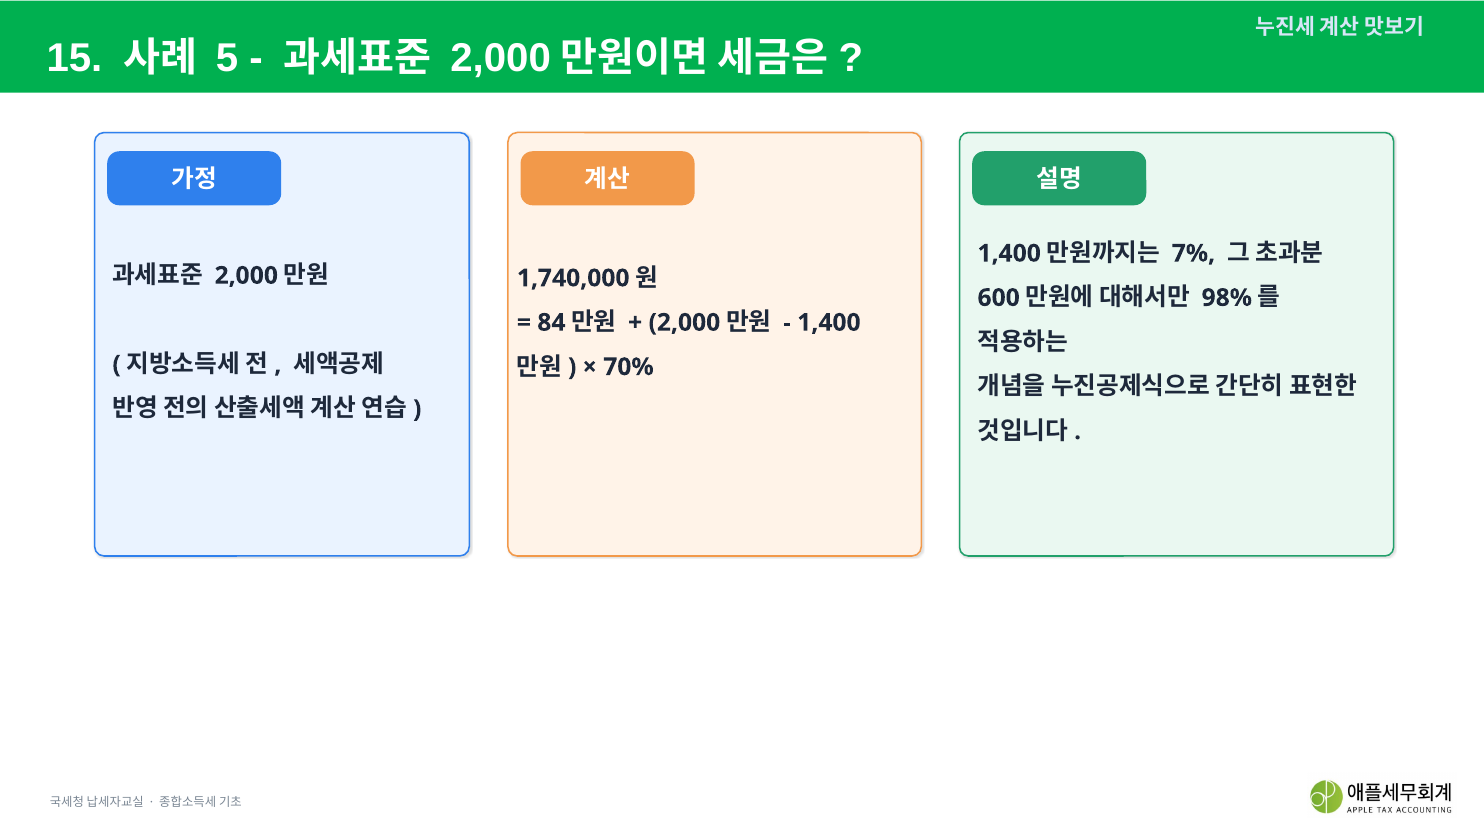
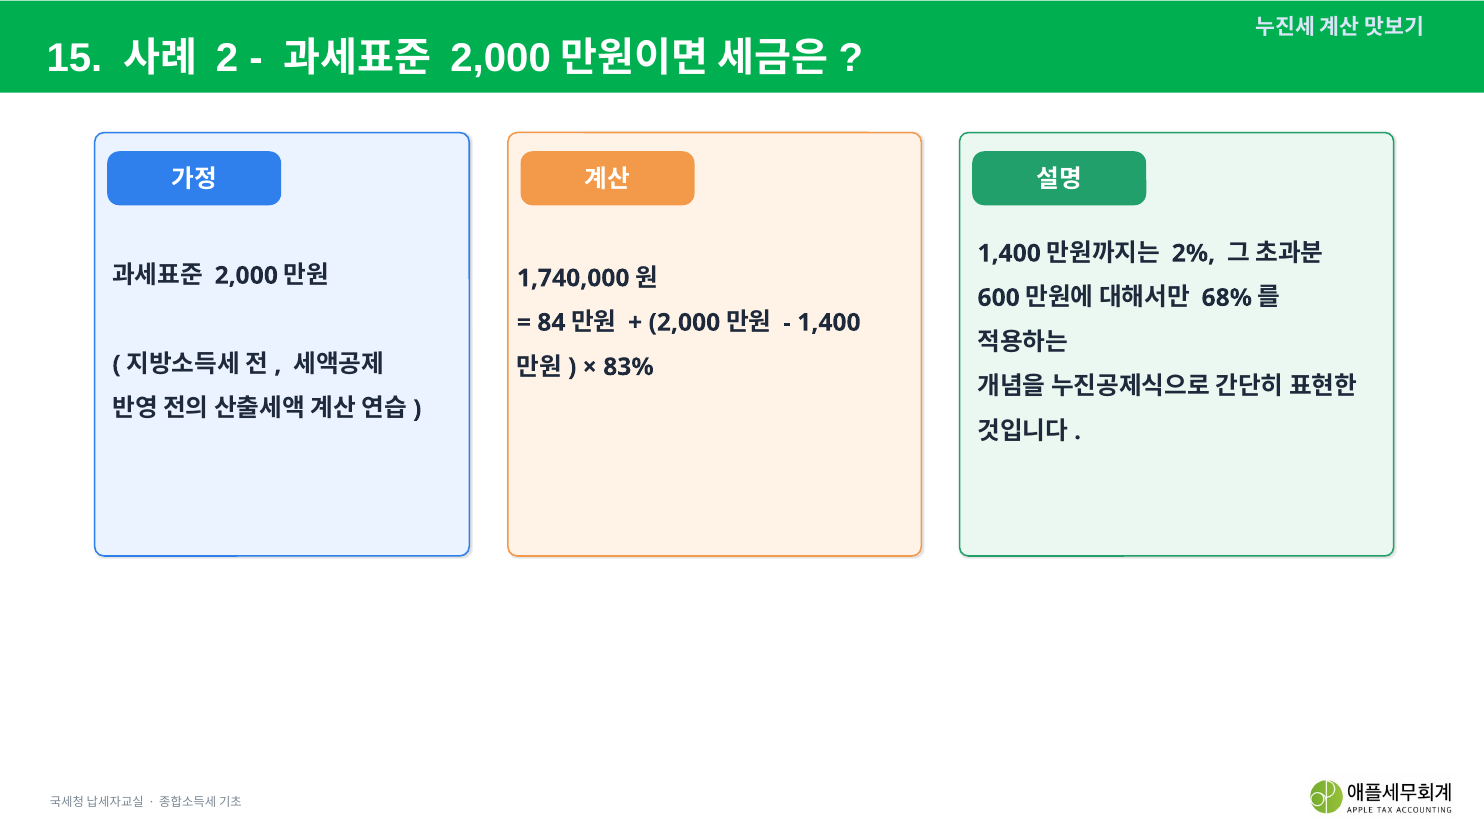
5: 5 -> 2
7%: 7% -> 2%
98%: 98% -> 68%
70%: 70% -> 83%
